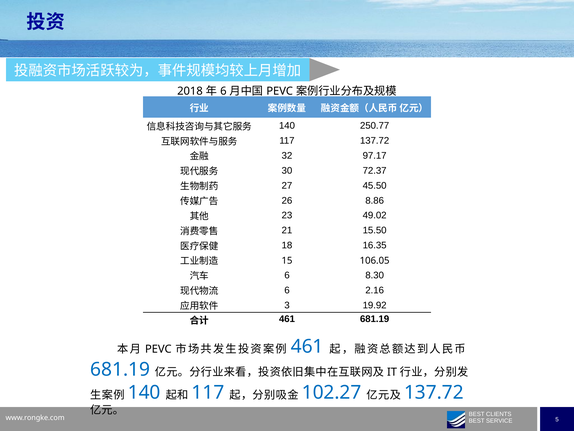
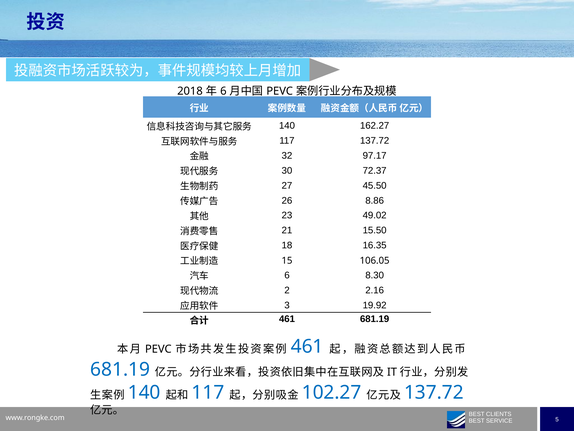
250.77: 250.77 -> 162.27
6 at (287, 290): 6 -> 2
